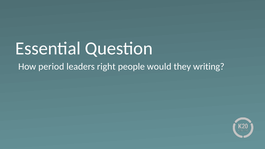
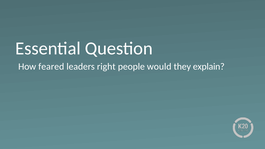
period: period -> feared
writing: writing -> explain
